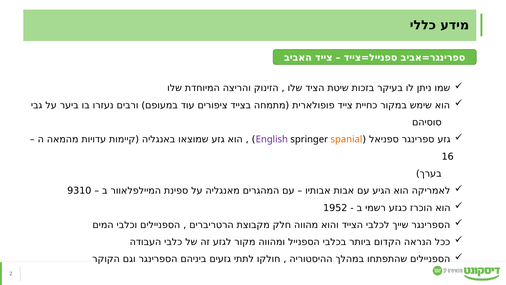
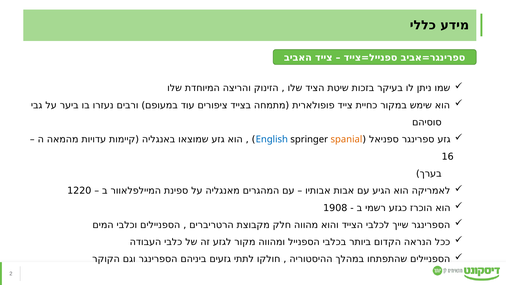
English colour: purple -> blue
9310: 9310 -> 1220
1952: 1952 -> 1908
